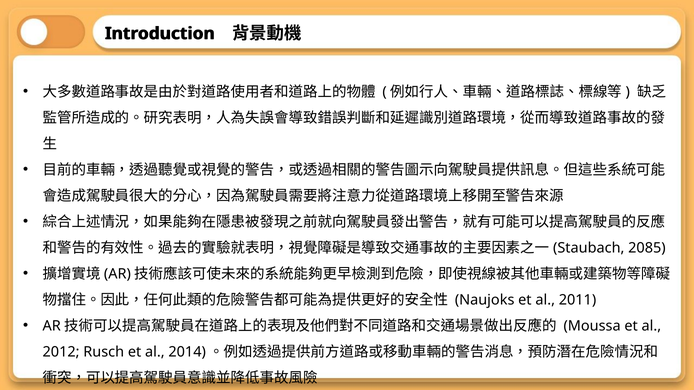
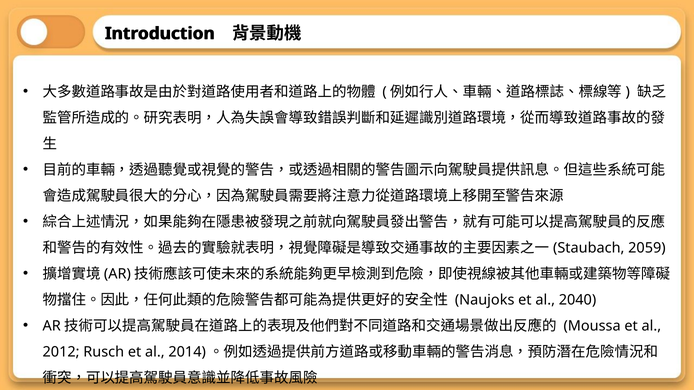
2085: 2085 -> 2059
2011: 2011 -> 2040
